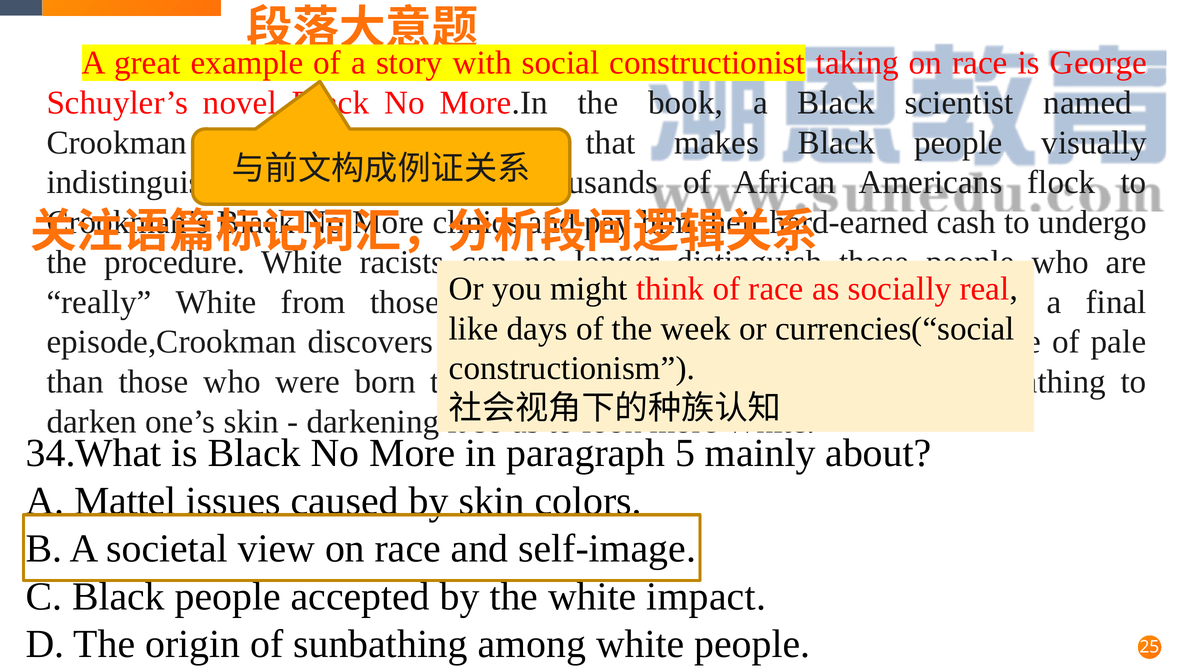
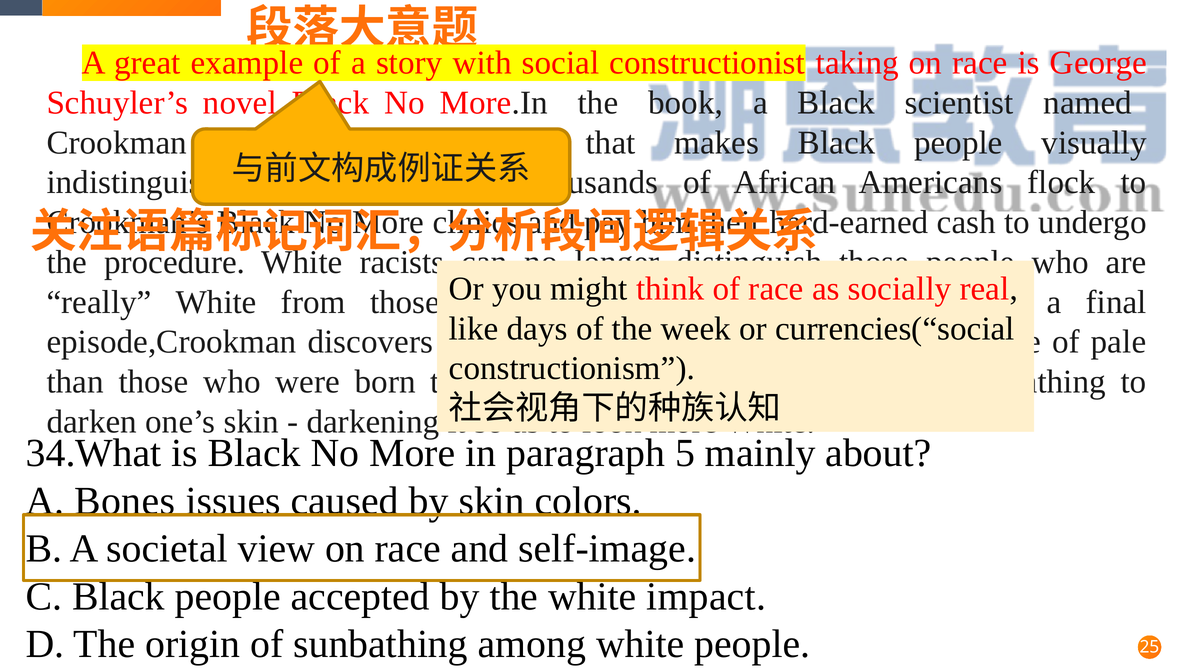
Mattel: Mattel -> Bones
